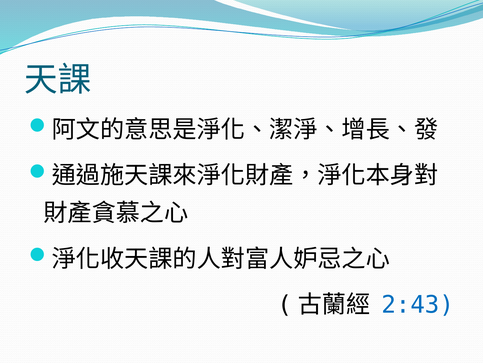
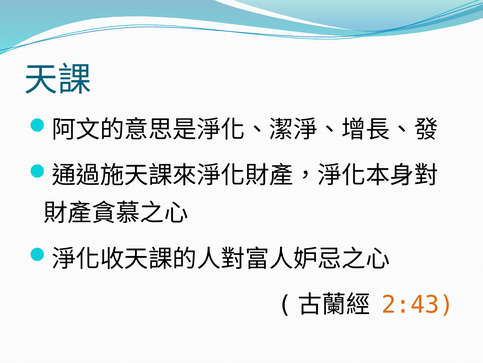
2:43 colour: blue -> orange
